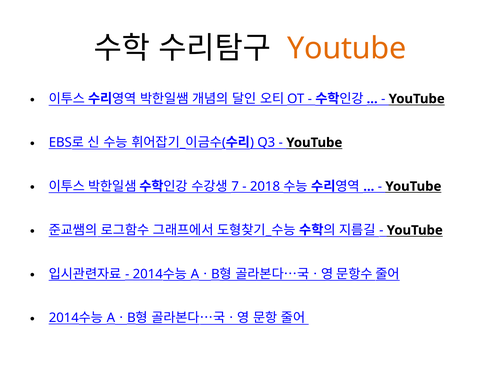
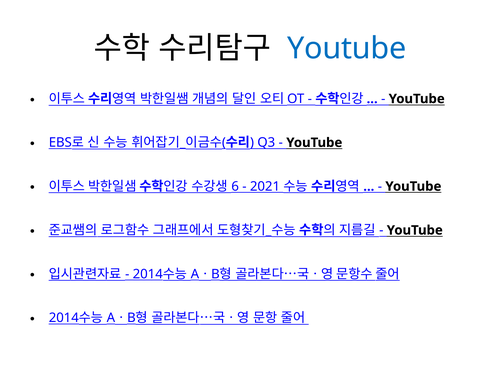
Youtube at (347, 48) colour: orange -> blue
7: 7 -> 6
2018: 2018 -> 2021
